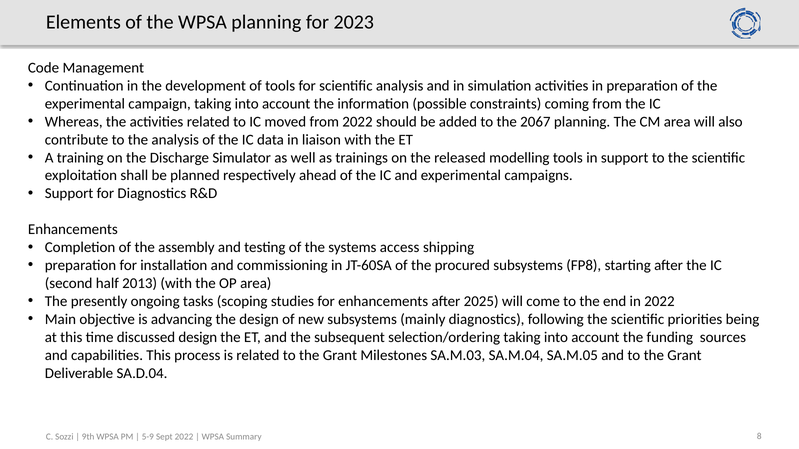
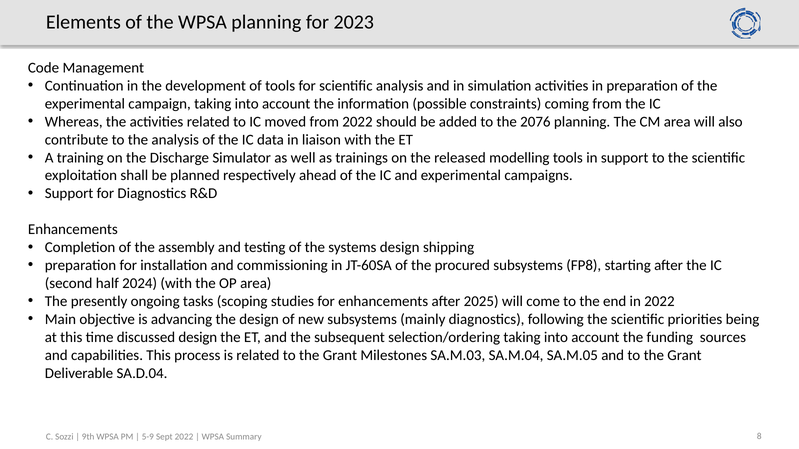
2067: 2067 -> 2076
systems access: access -> design
2013: 2013 -> 2024
